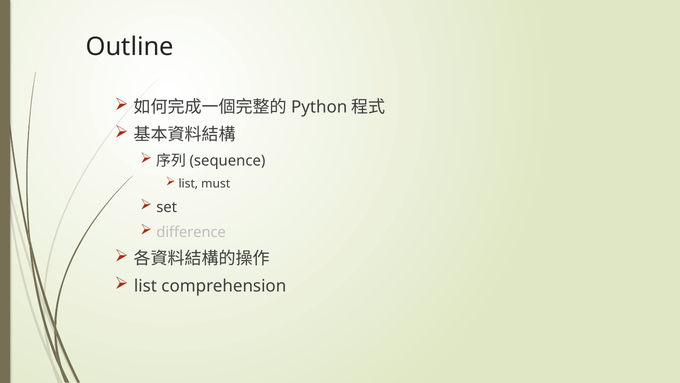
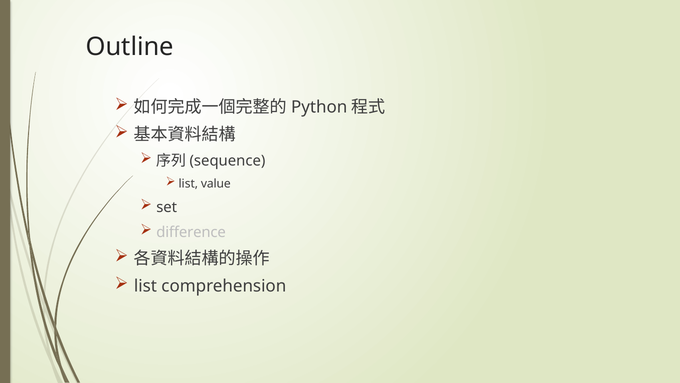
must: must -> value
